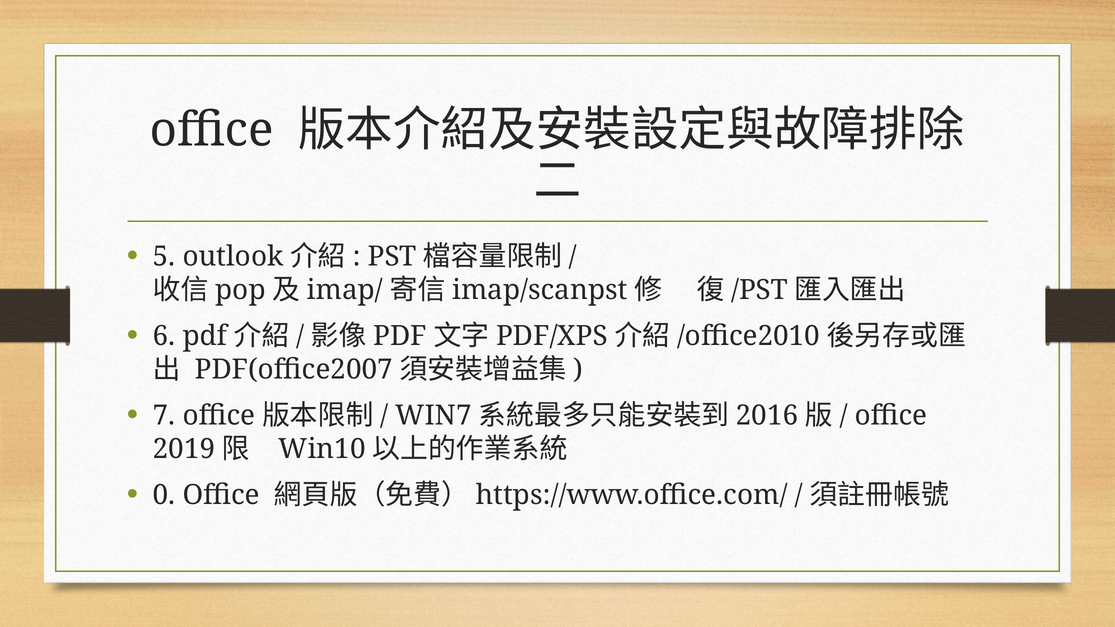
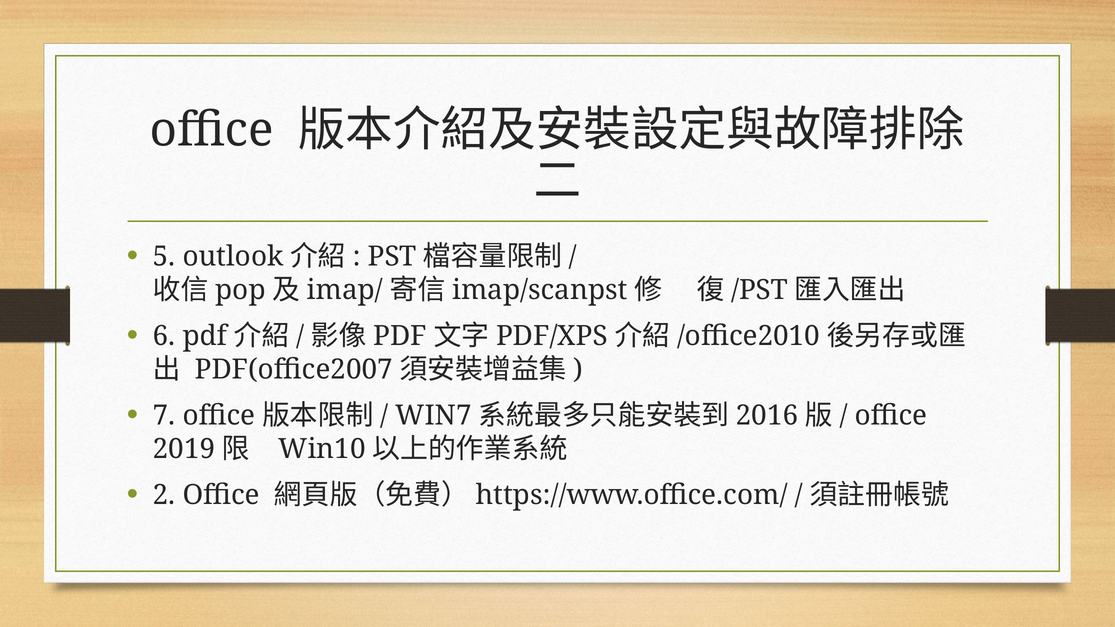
0: 0 -> 2
